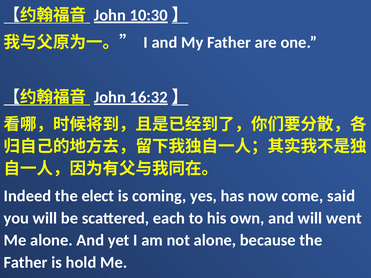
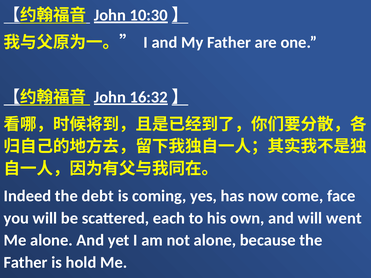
elect: elect -> debt
said: said -> face
